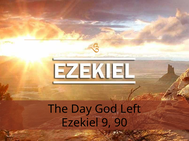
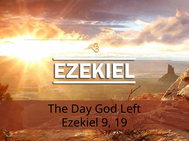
90: 90 -> 19
